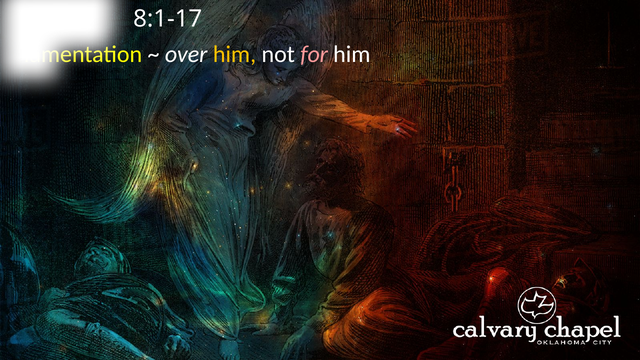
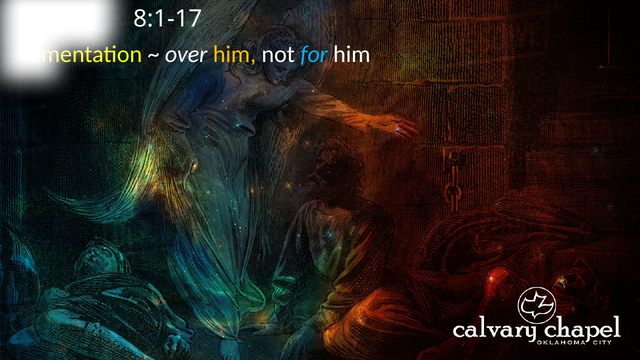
for colour: pink -> light blue
